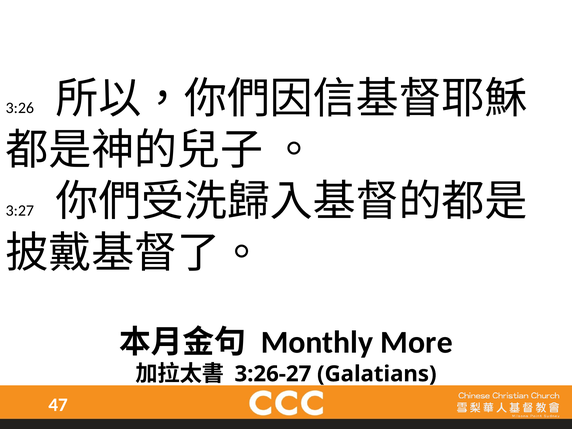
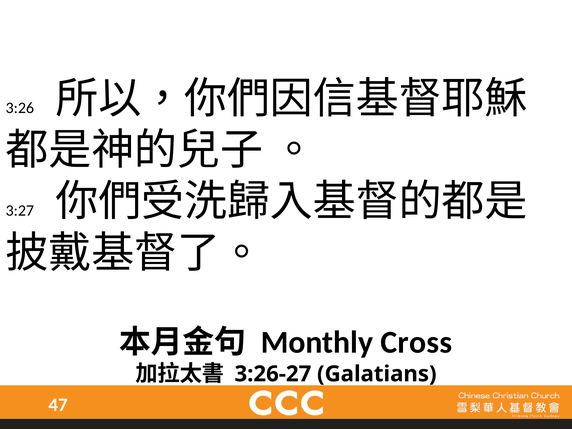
More: More -> Cross
